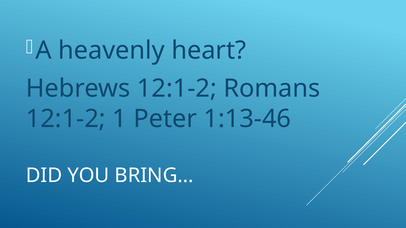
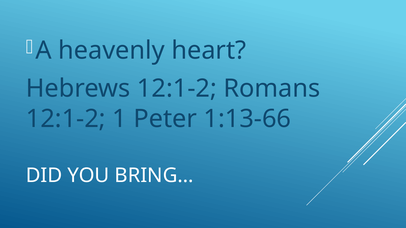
1:13-46: 1:13-46 -> 1:13-66
